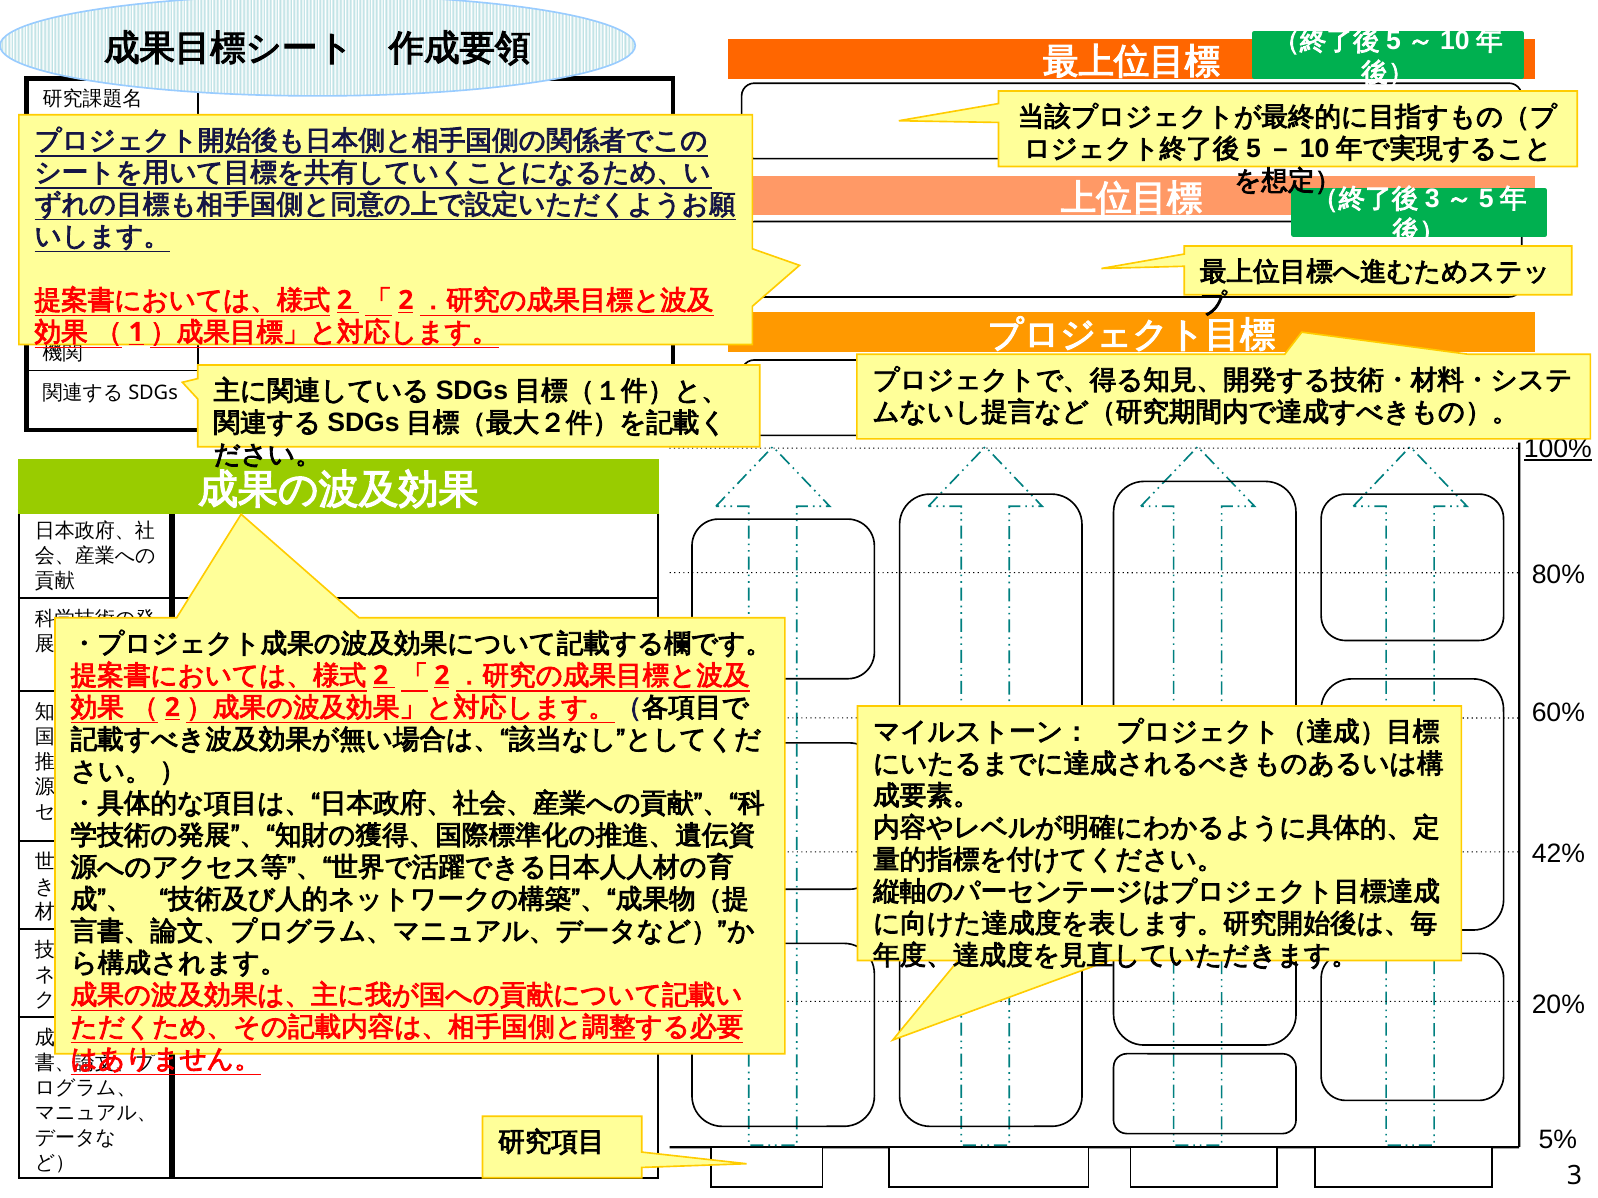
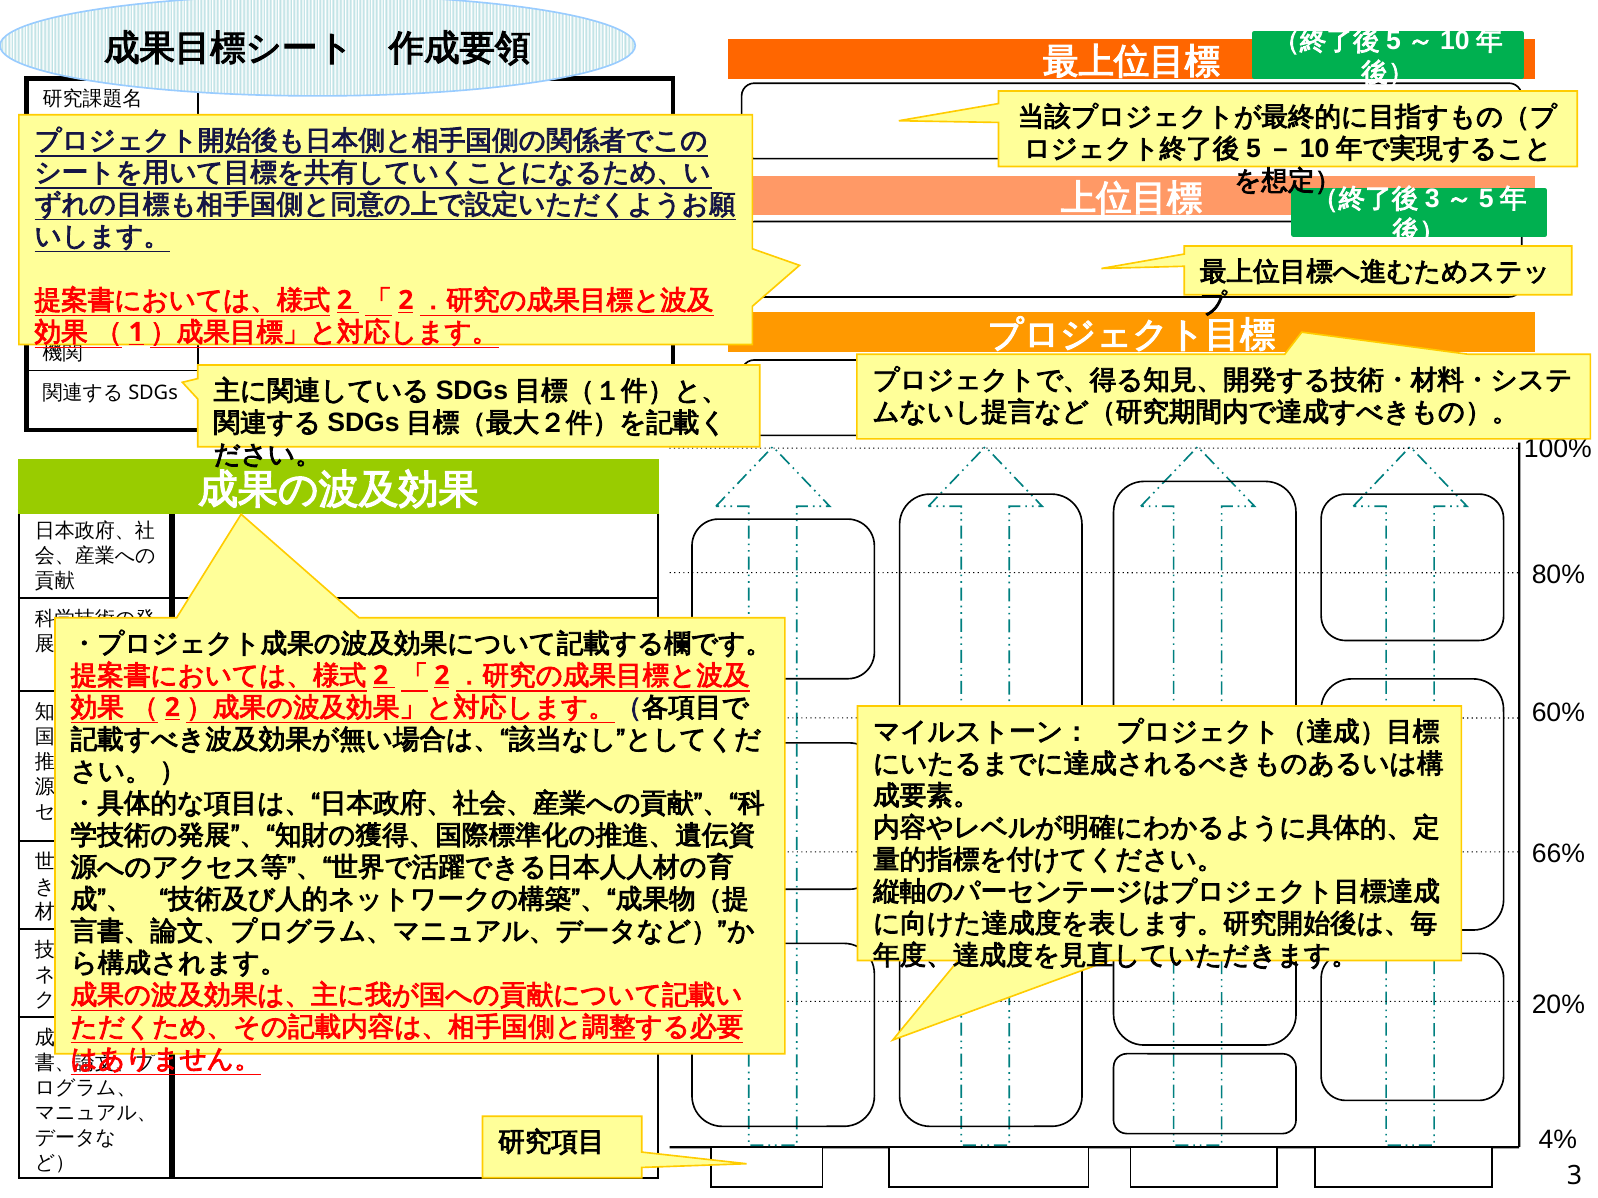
100% underline: present -> none
42%: 42% -> 66%
5%: 5% -> 4%
